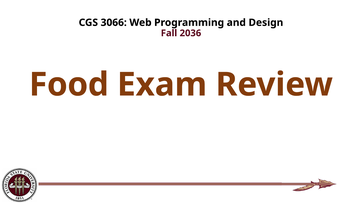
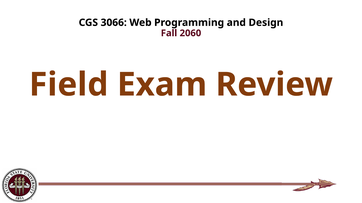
2036: 2036 -> 2060
Food: Food -> Field
